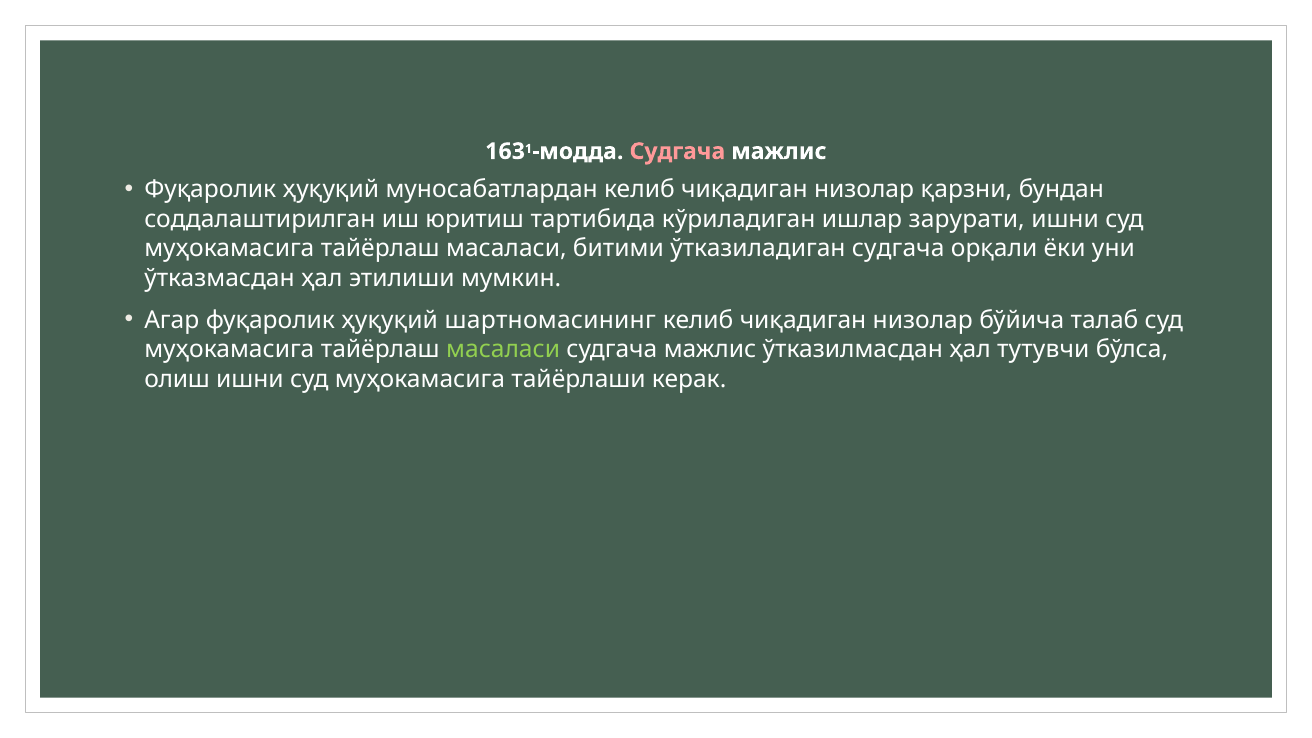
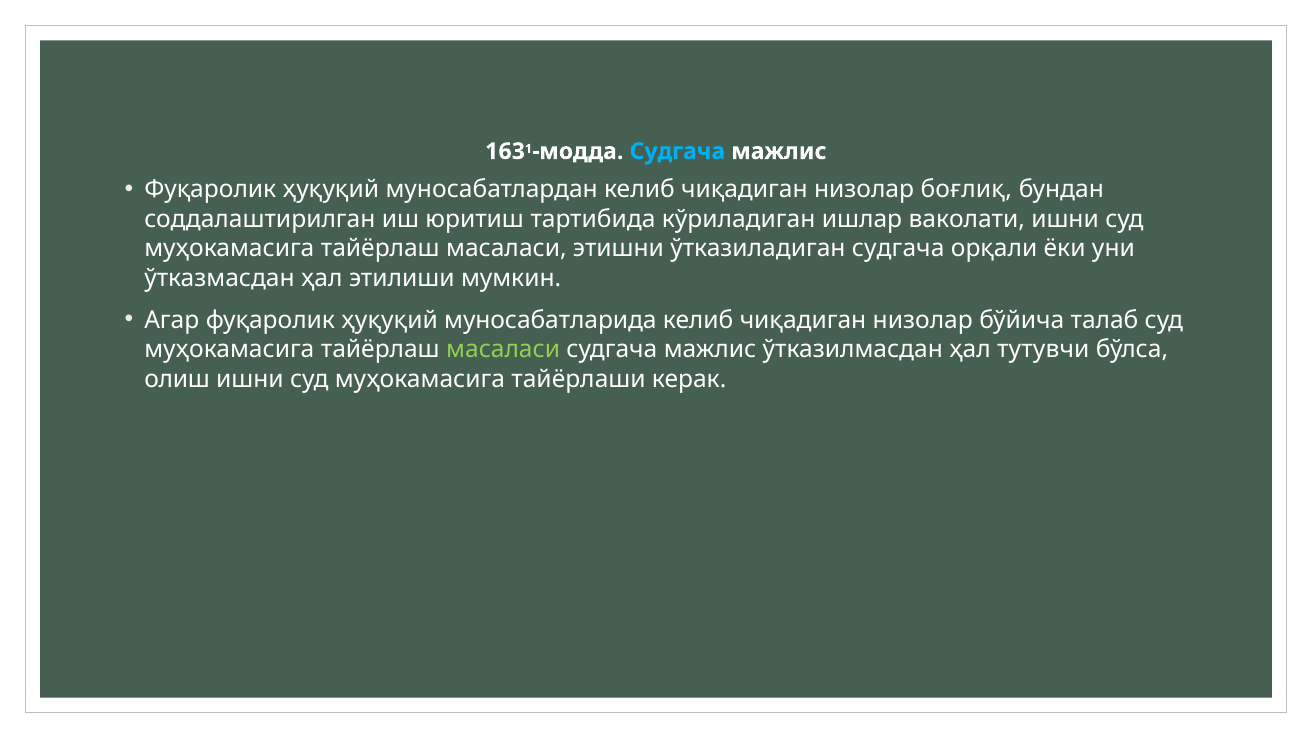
Судгача at (677, 151) colour: pink -> light blue
қарзни: қарзни -> боғлиқ
зарурати: зарурати -> ваколати
битими: битими -> этишни
шартномасининг: шартномасининг -> муносабатларида
